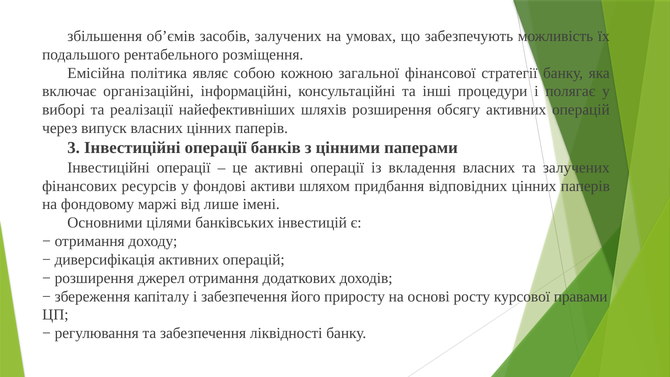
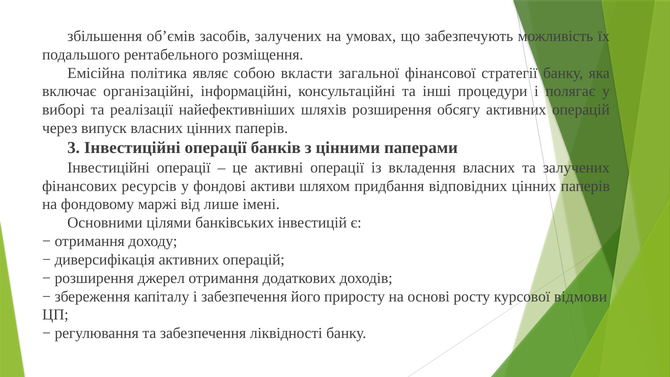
кожною: кожною -> вкласти
правами: правами -> відмови
